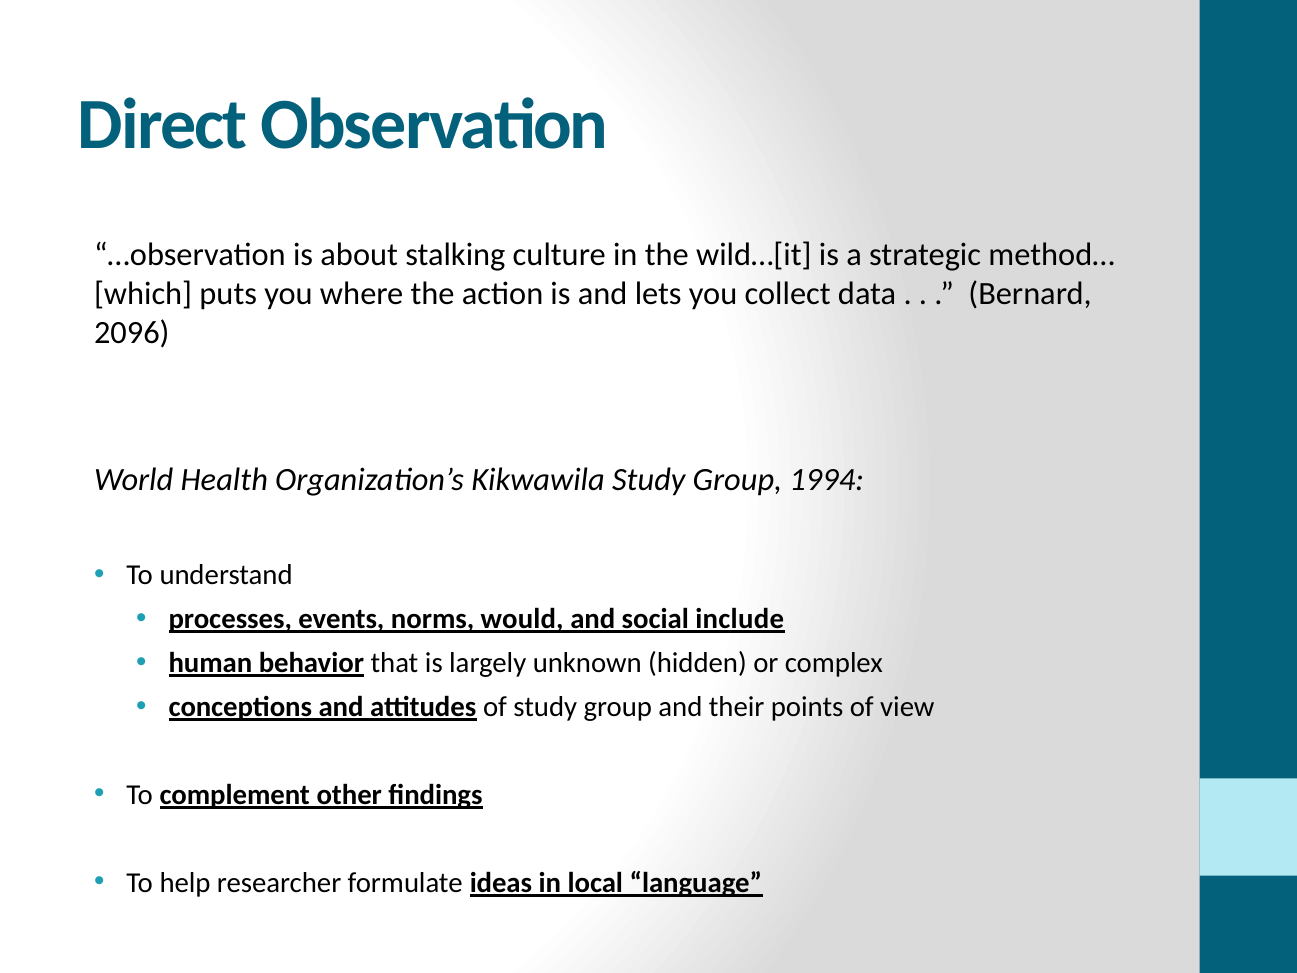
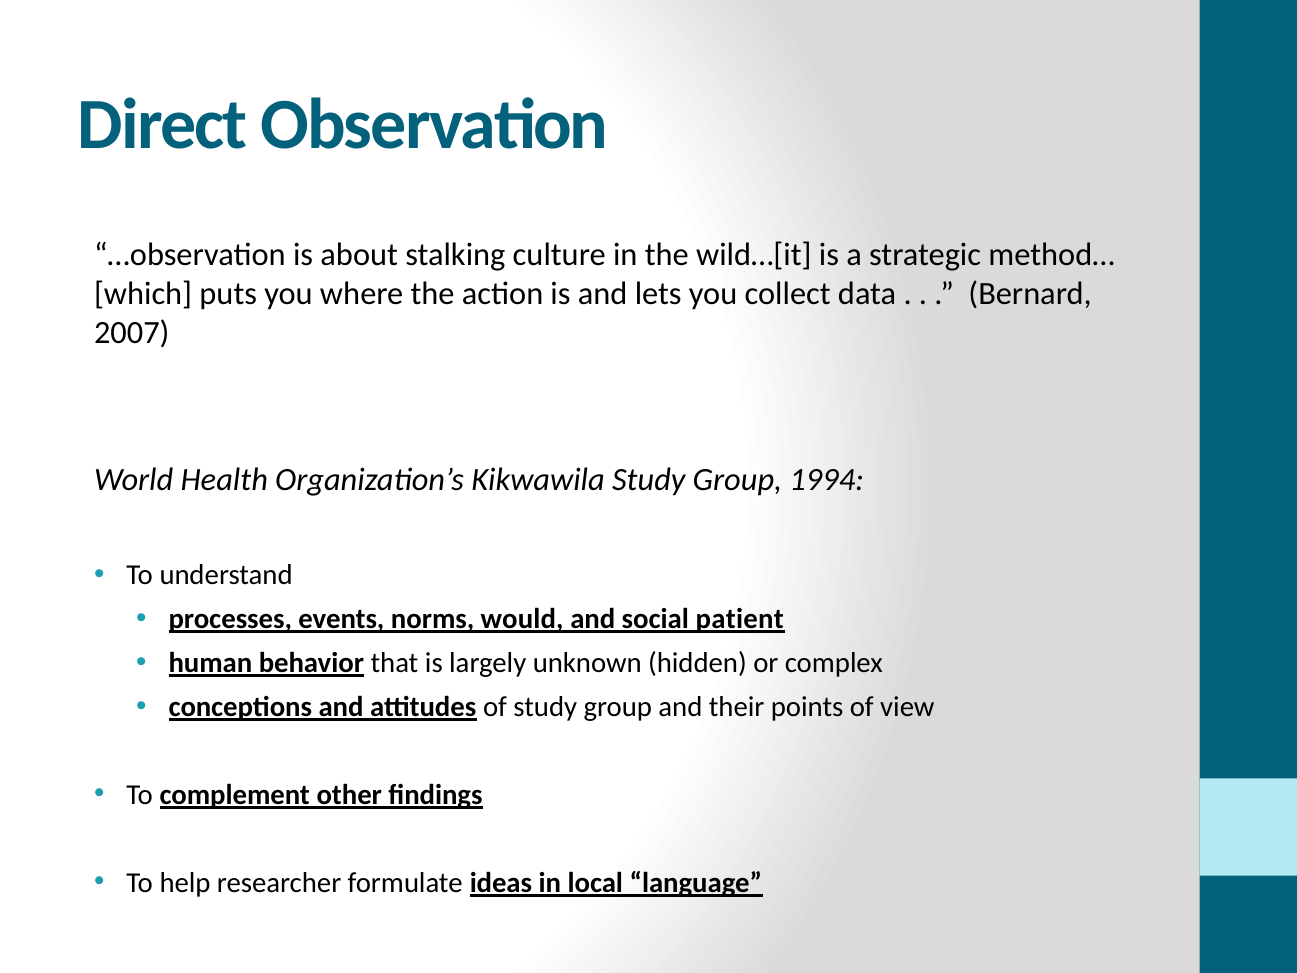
2096: 2096 -> 2007
include: include -> patient
